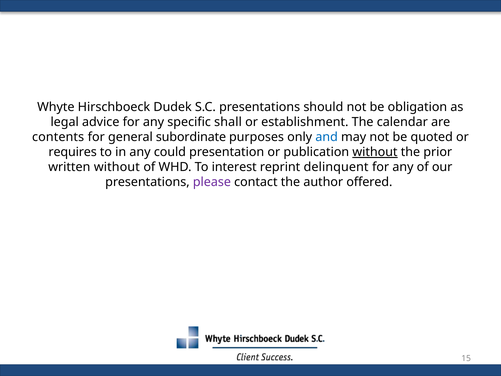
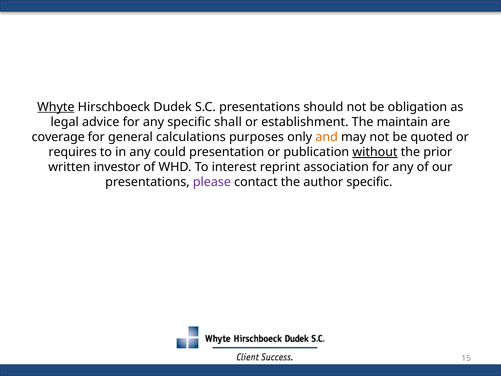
Whyte underline: none -> present
calendar: calendar -> maintain
contents: contents -> coverage
subordinate: subordinate -> calculations
and colour: blue -> orange
written without: without -> investor
delinquent: delinquent -> association
author offered: offered -> specific
